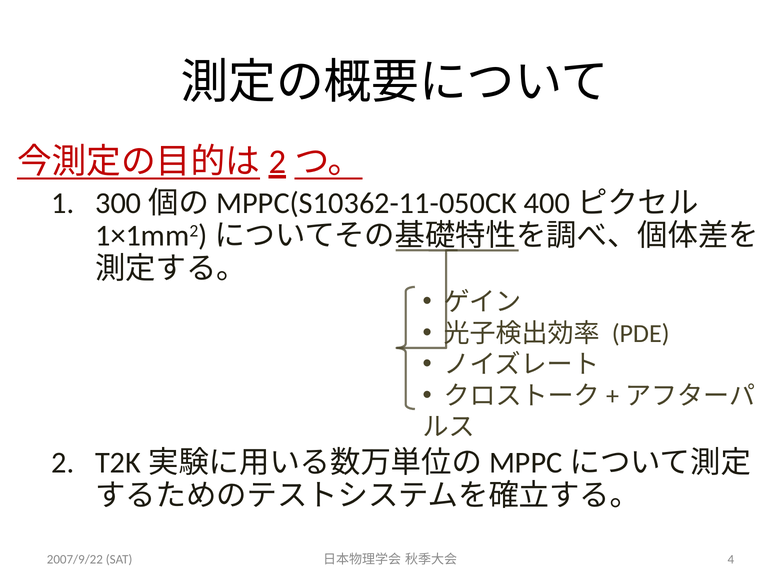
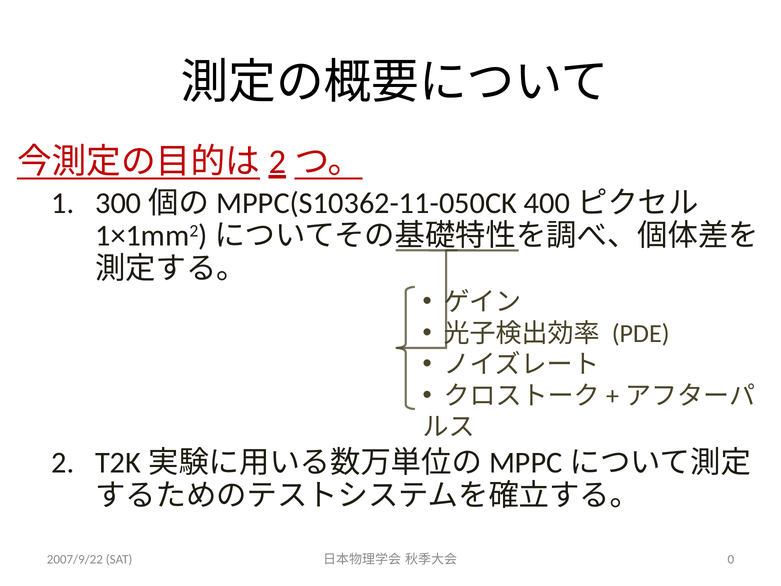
4: 4 -> 0
